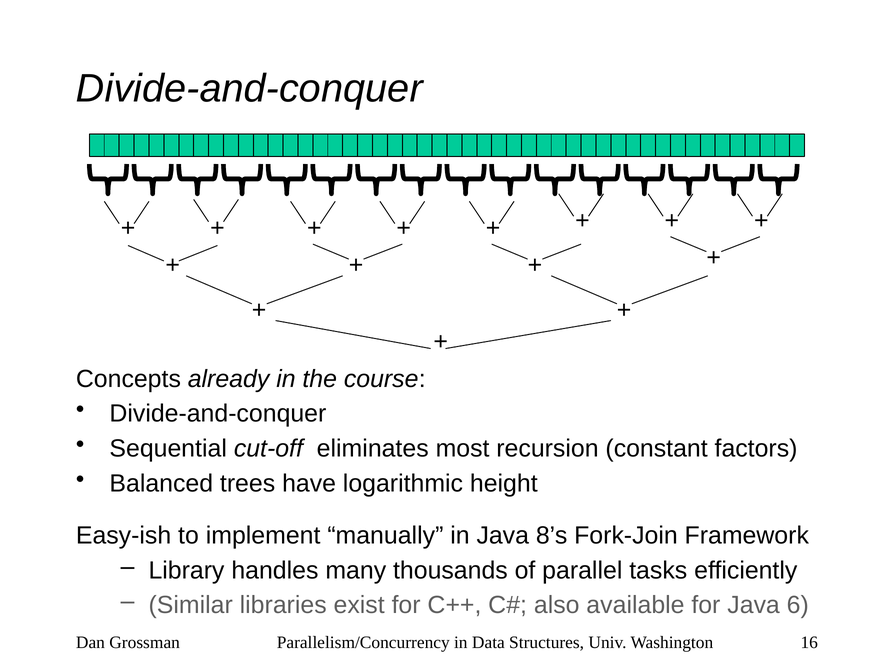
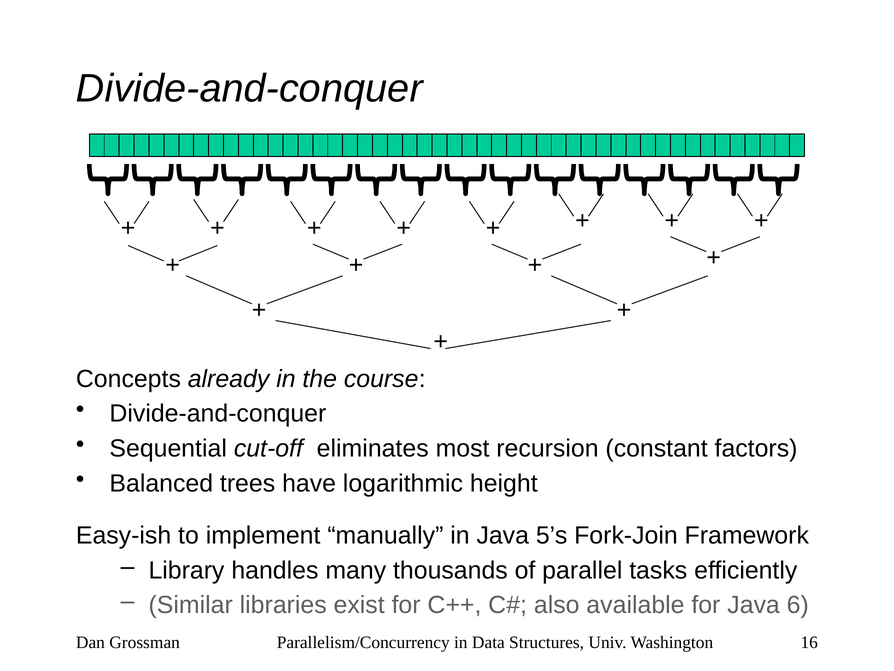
8’s: 8’s -> 5’s
